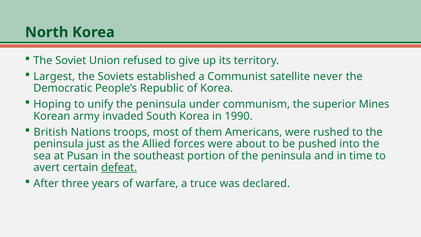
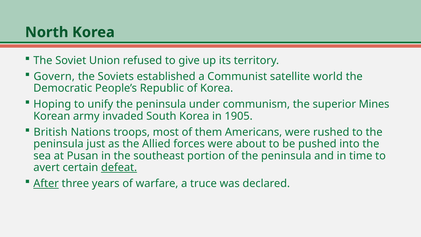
Largest: Largest -> Govern
never: never -> world
1990: 1990 -> 1905
After underline: none -> present
